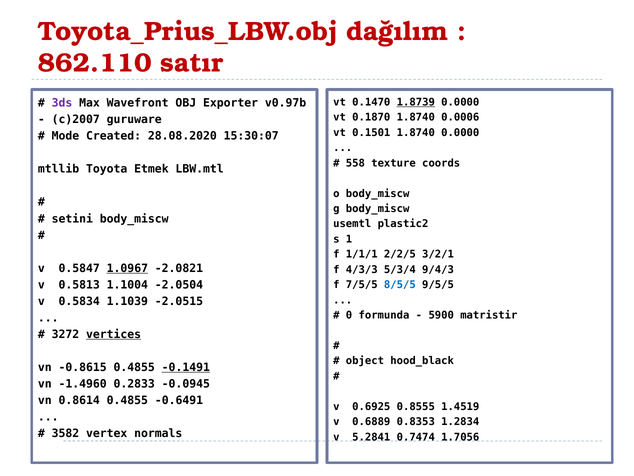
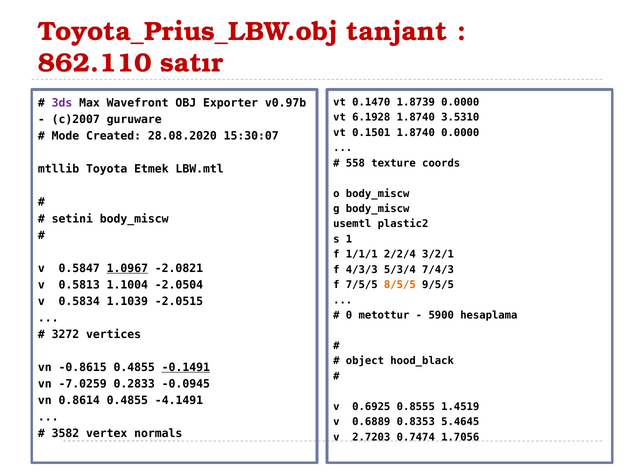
dağılım: dağılım -> tanjant
1.8739 underline: present -> none
0.1870: 0.1870 -> 6.1928
0.0006: 0.0006 -> 3.5310
2/2/5: 2/2/5 -> 2/2/4
9/4/3: 9/4/3 -> 7/4/3
8/5/5 colour: blue -> orange
formunda: formunda -> metottur
matristir: matristir -> hesaplama
vertices underline: present -> none
-1.4960: -1.4960 -> -7.0259
-0.6491: -0.6491 -> -4.1491
1.2834: 1.2834 -> 5.4645
5.2841: 5.2841 -> 2.7203
